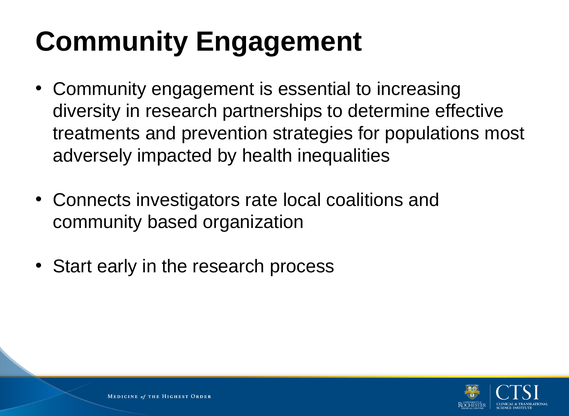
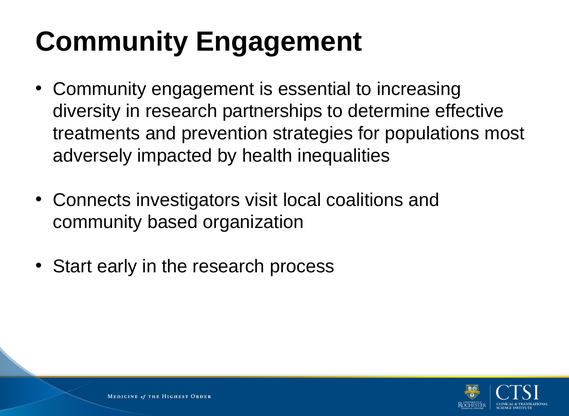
rate: rate -> visit
